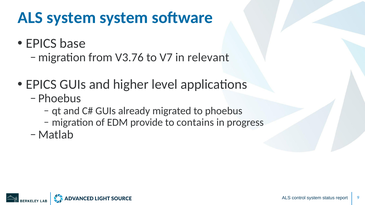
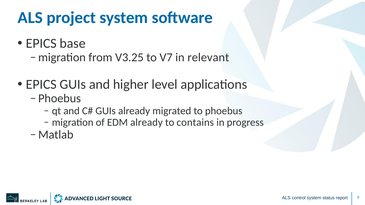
ALS system: system -> project
V3.76: V3.76 -> V3.25
EDM provide: provide -> already
